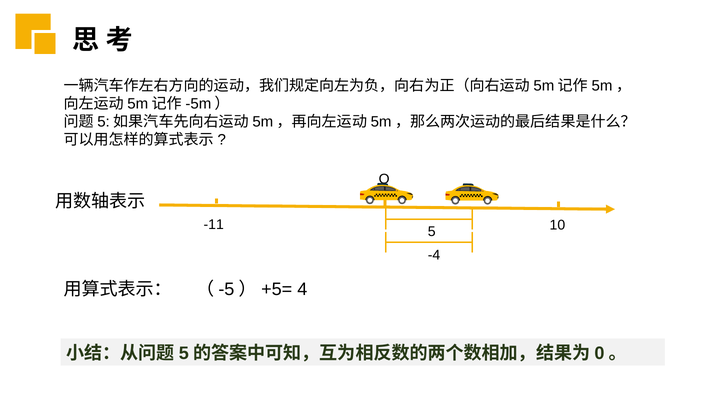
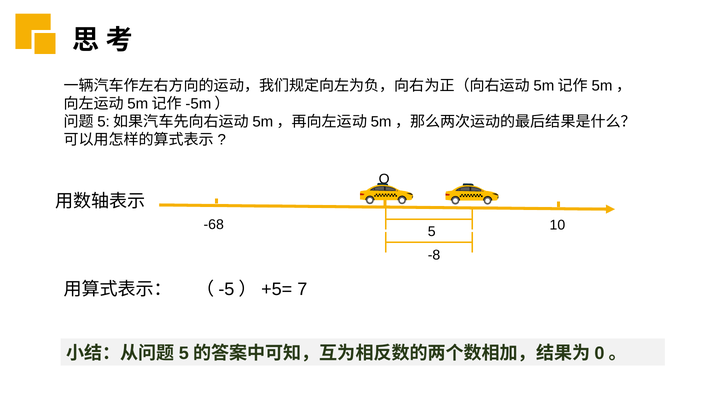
-11: -11 -> -68
-4: -4 -> -8
4: 4 -> 7
